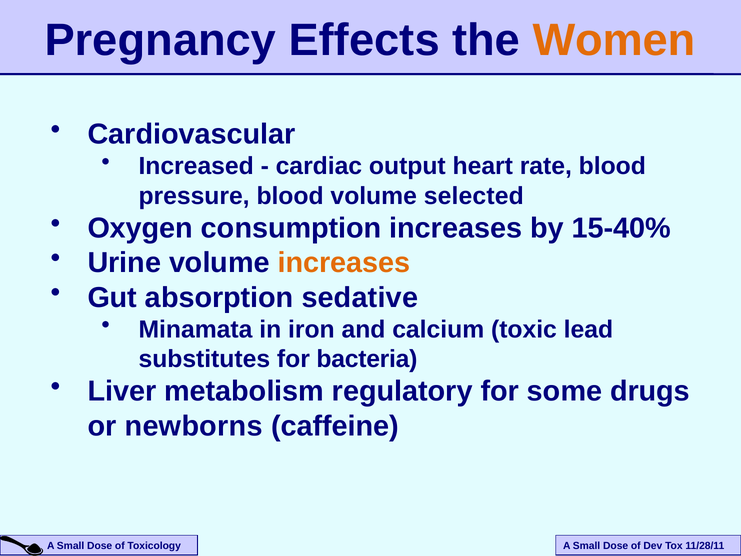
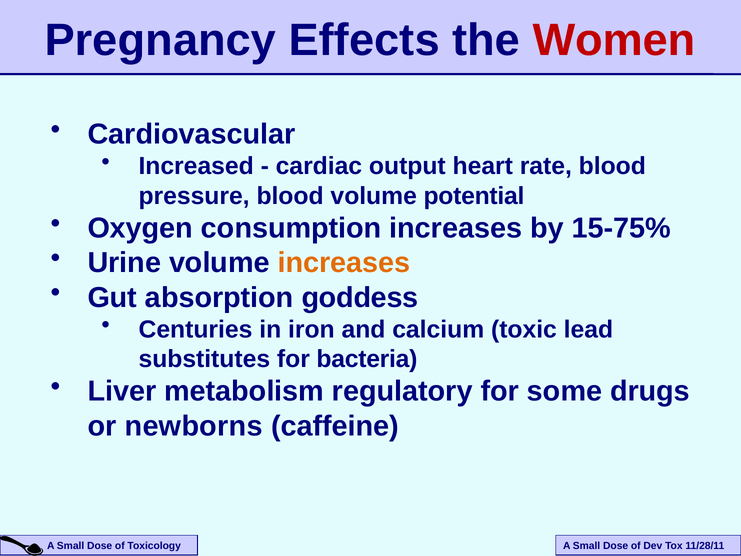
Women colour: orange -> red
selected: selected -> potential
15-40%: 15-40% -> 15-75%
sedative: sedative -> goddess
Minamata: Minamata -> Centuries
